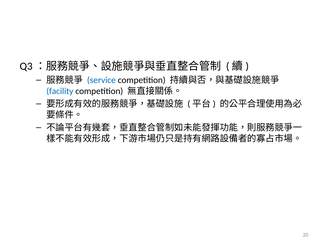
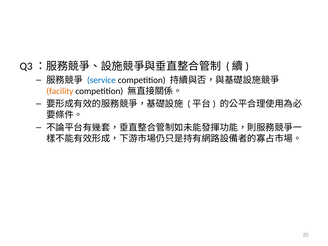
facility colour: blue -> orange
